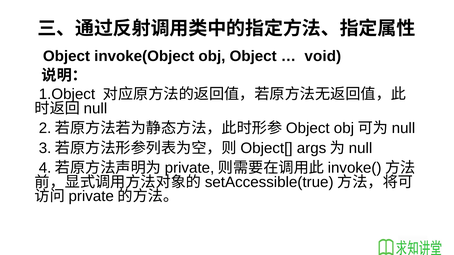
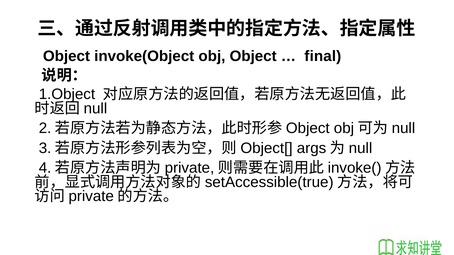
void: void -> final
